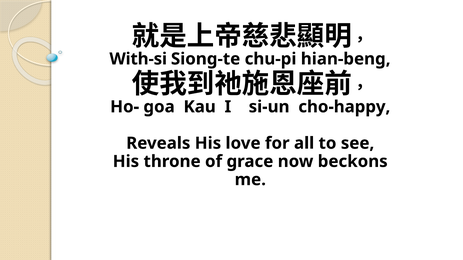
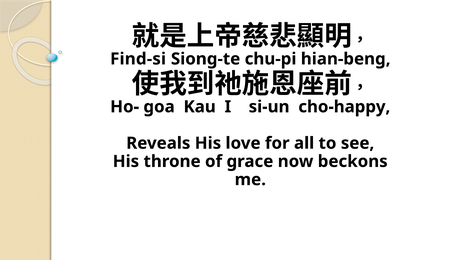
With-si: With-si -> Find-si
